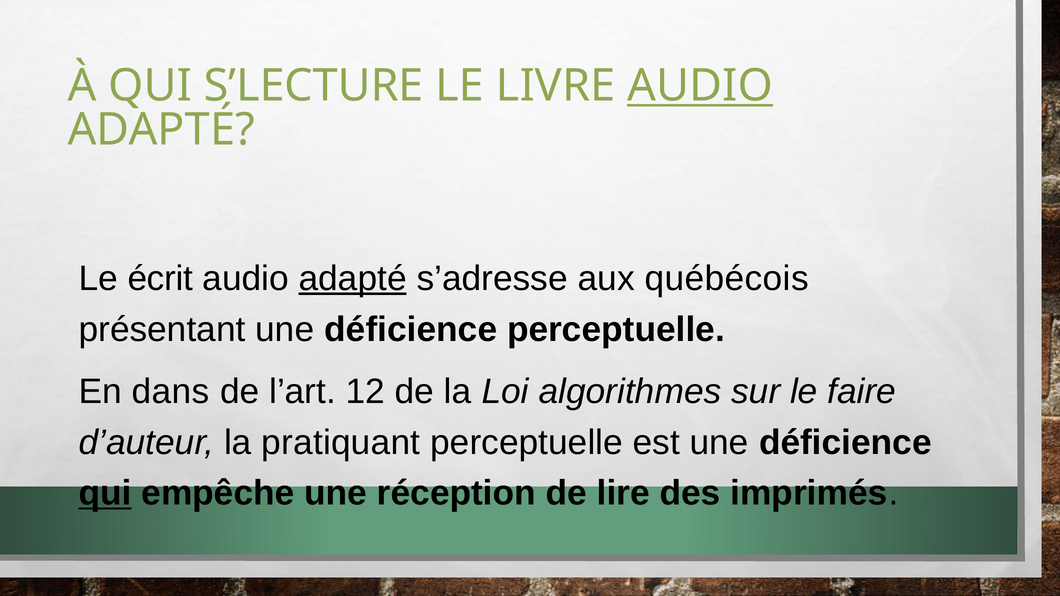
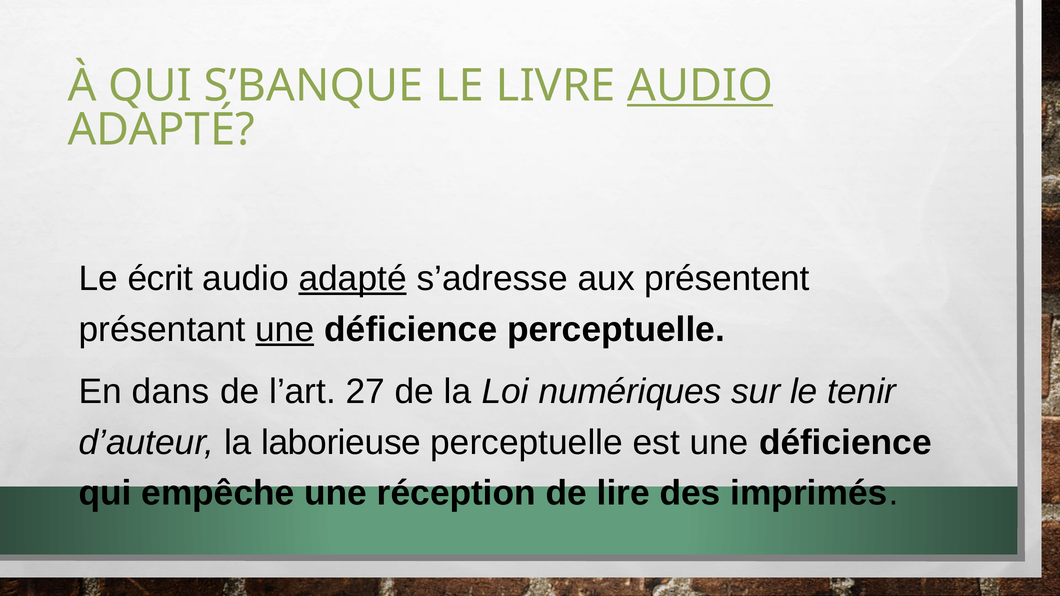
S’LECTURE: S’LECTURE -> S’BANQUE
québécois: québécois -> présentent
une at (285, 330) underline: none -> present
12: 12 -> 27
algorithmes: algorithmes -> numériques
faire: faire -> tenir
pratiquant: pratiquant -> laborieuse
qui at (105, 493) underline: present -> none
